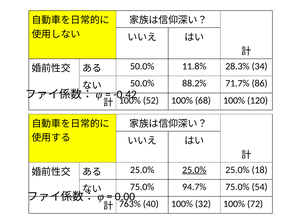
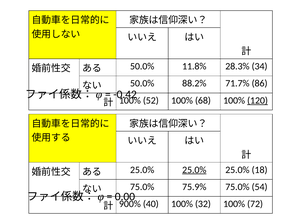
120 underline: none -> present
94.7%: 94.7% -> 75.9%
763%: 763% -> 900%
